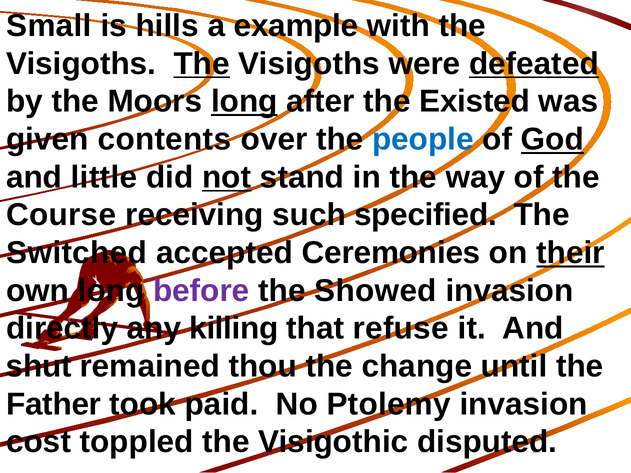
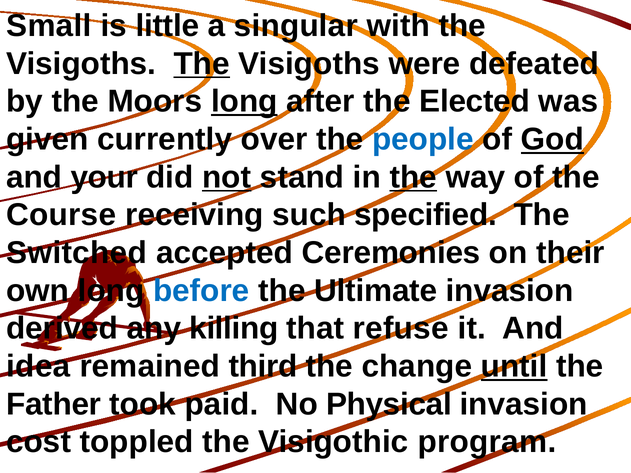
hills: hills -> little
example: example -> singular
defeated underline: present -> none
Existed: Existed -> Elected
contents: contents -> currently
little: little -> your
the at (413, 177) underline: none -> present
their underline: present -> none
before colour: purple -> blue
Showed: Showed -> Ultimate
directly: directly -> derived
shut: shut -> idea
thou: thou -> third
until underline: none -> present
Ptolemy: Ptolemy -> Physical
disputed: disputed -> program
